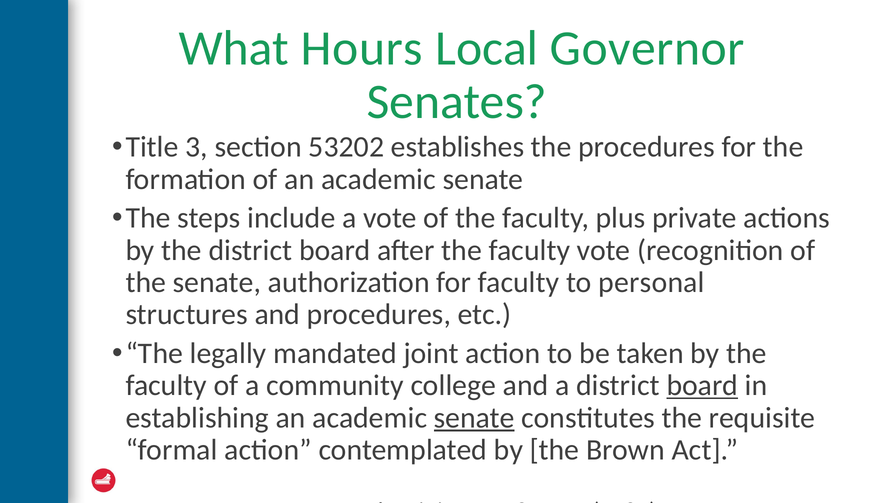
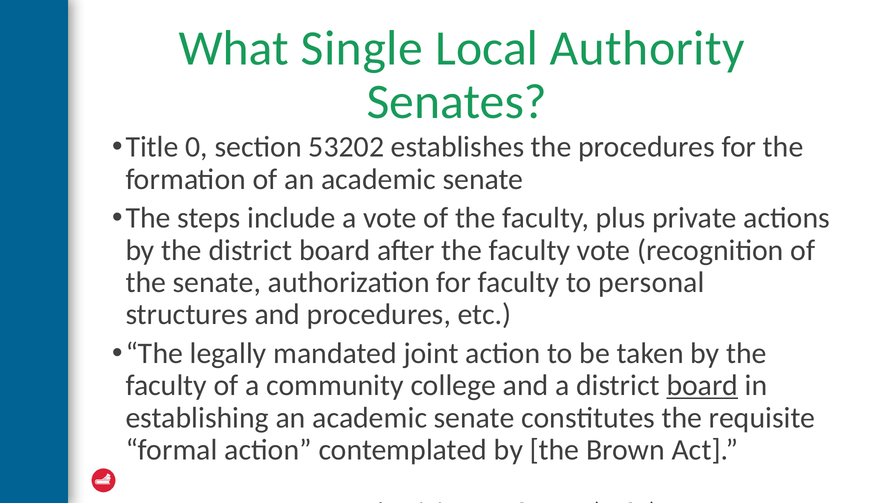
Hours: Hours -> Single
Governor: Governor -> Authority
3: 3 -> 0
senate at (474, 418) underline: present -> none
